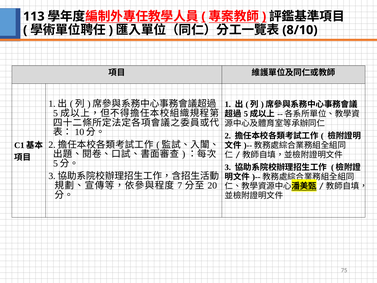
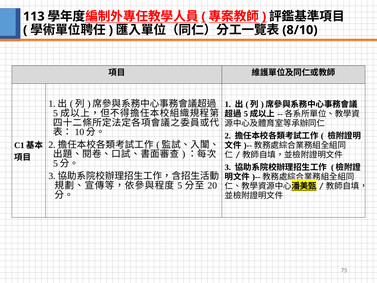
7 at (180, 185): 7 -> 5
